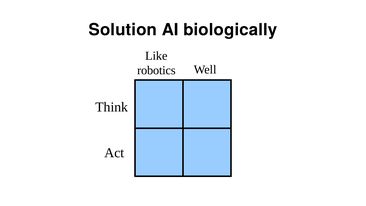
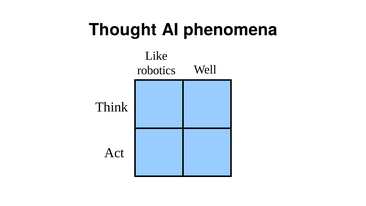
Solution: Solution -> Thought
biologically: biologically -> phenomena
